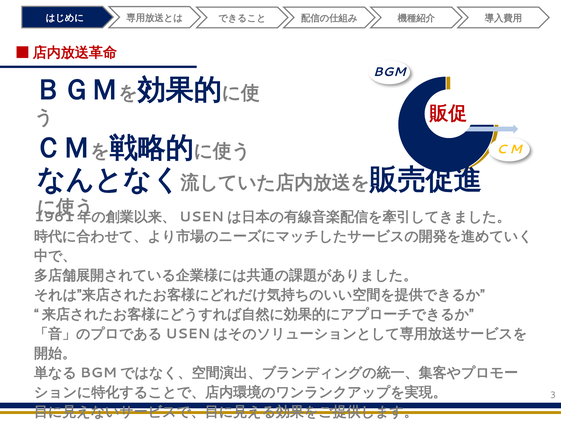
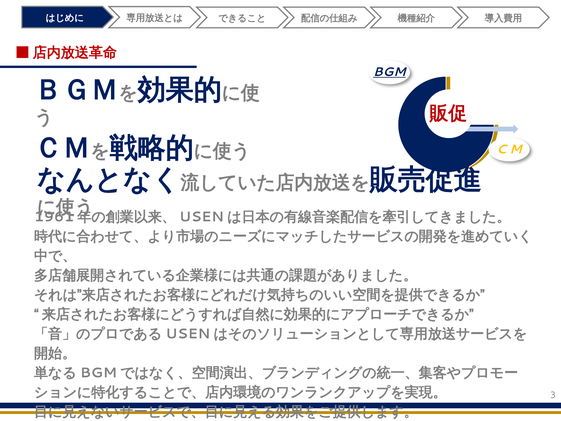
BGM underline: none -> present
